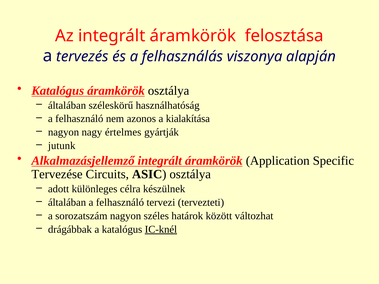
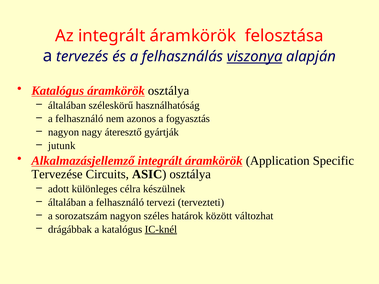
viszonya underline: none -> present
kialakítása: kialakítása -> fogyasztás
értelmes: értelmes -> áteresztő
